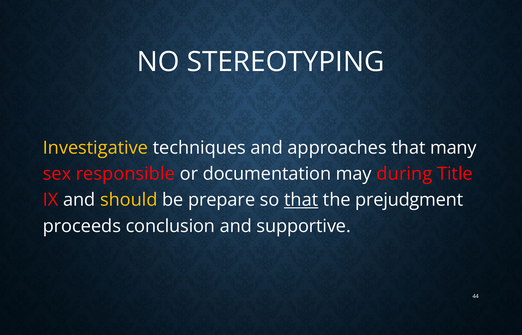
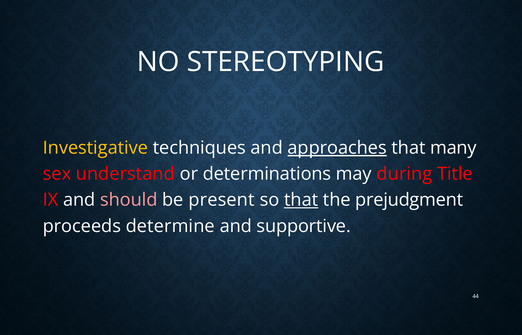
approaches underline: none -> present
responsible: responsible -> understand
documentation: documentation -> determinations
should colour: yellow -> pink
prepare: prepare -> present
conclusion: conclusion -> determine
